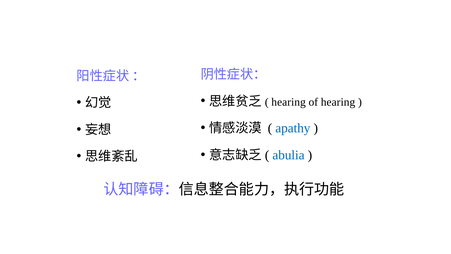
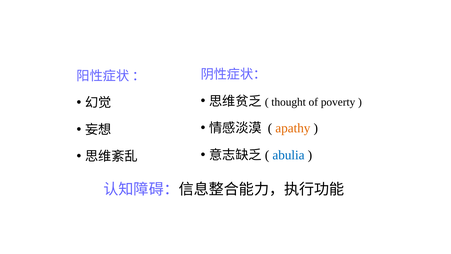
hearing at (289, 102): hearing -> thought
of hearing: hearing -> poverty
apathy colour: blue -> orange
